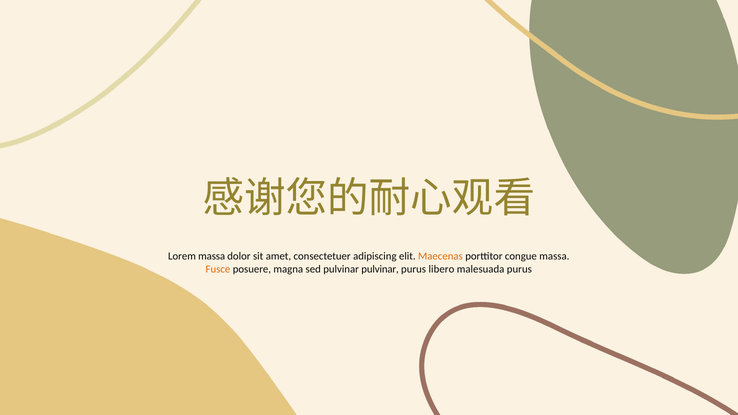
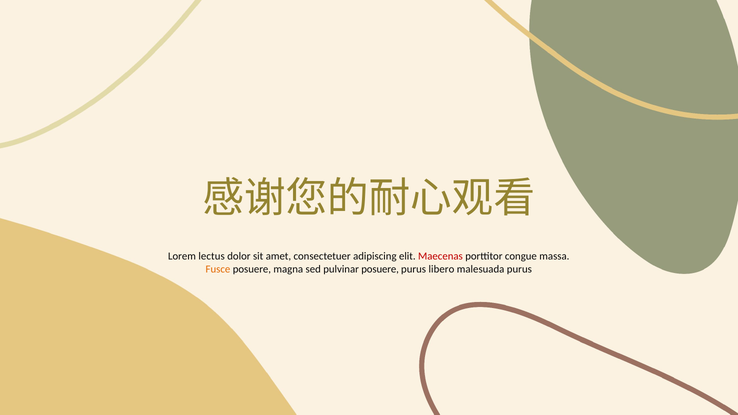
Lorem massa: massa -> lectus
Maecenas colour: orange -> red
pulvinar pulvinar: pulvinar -> posuere
